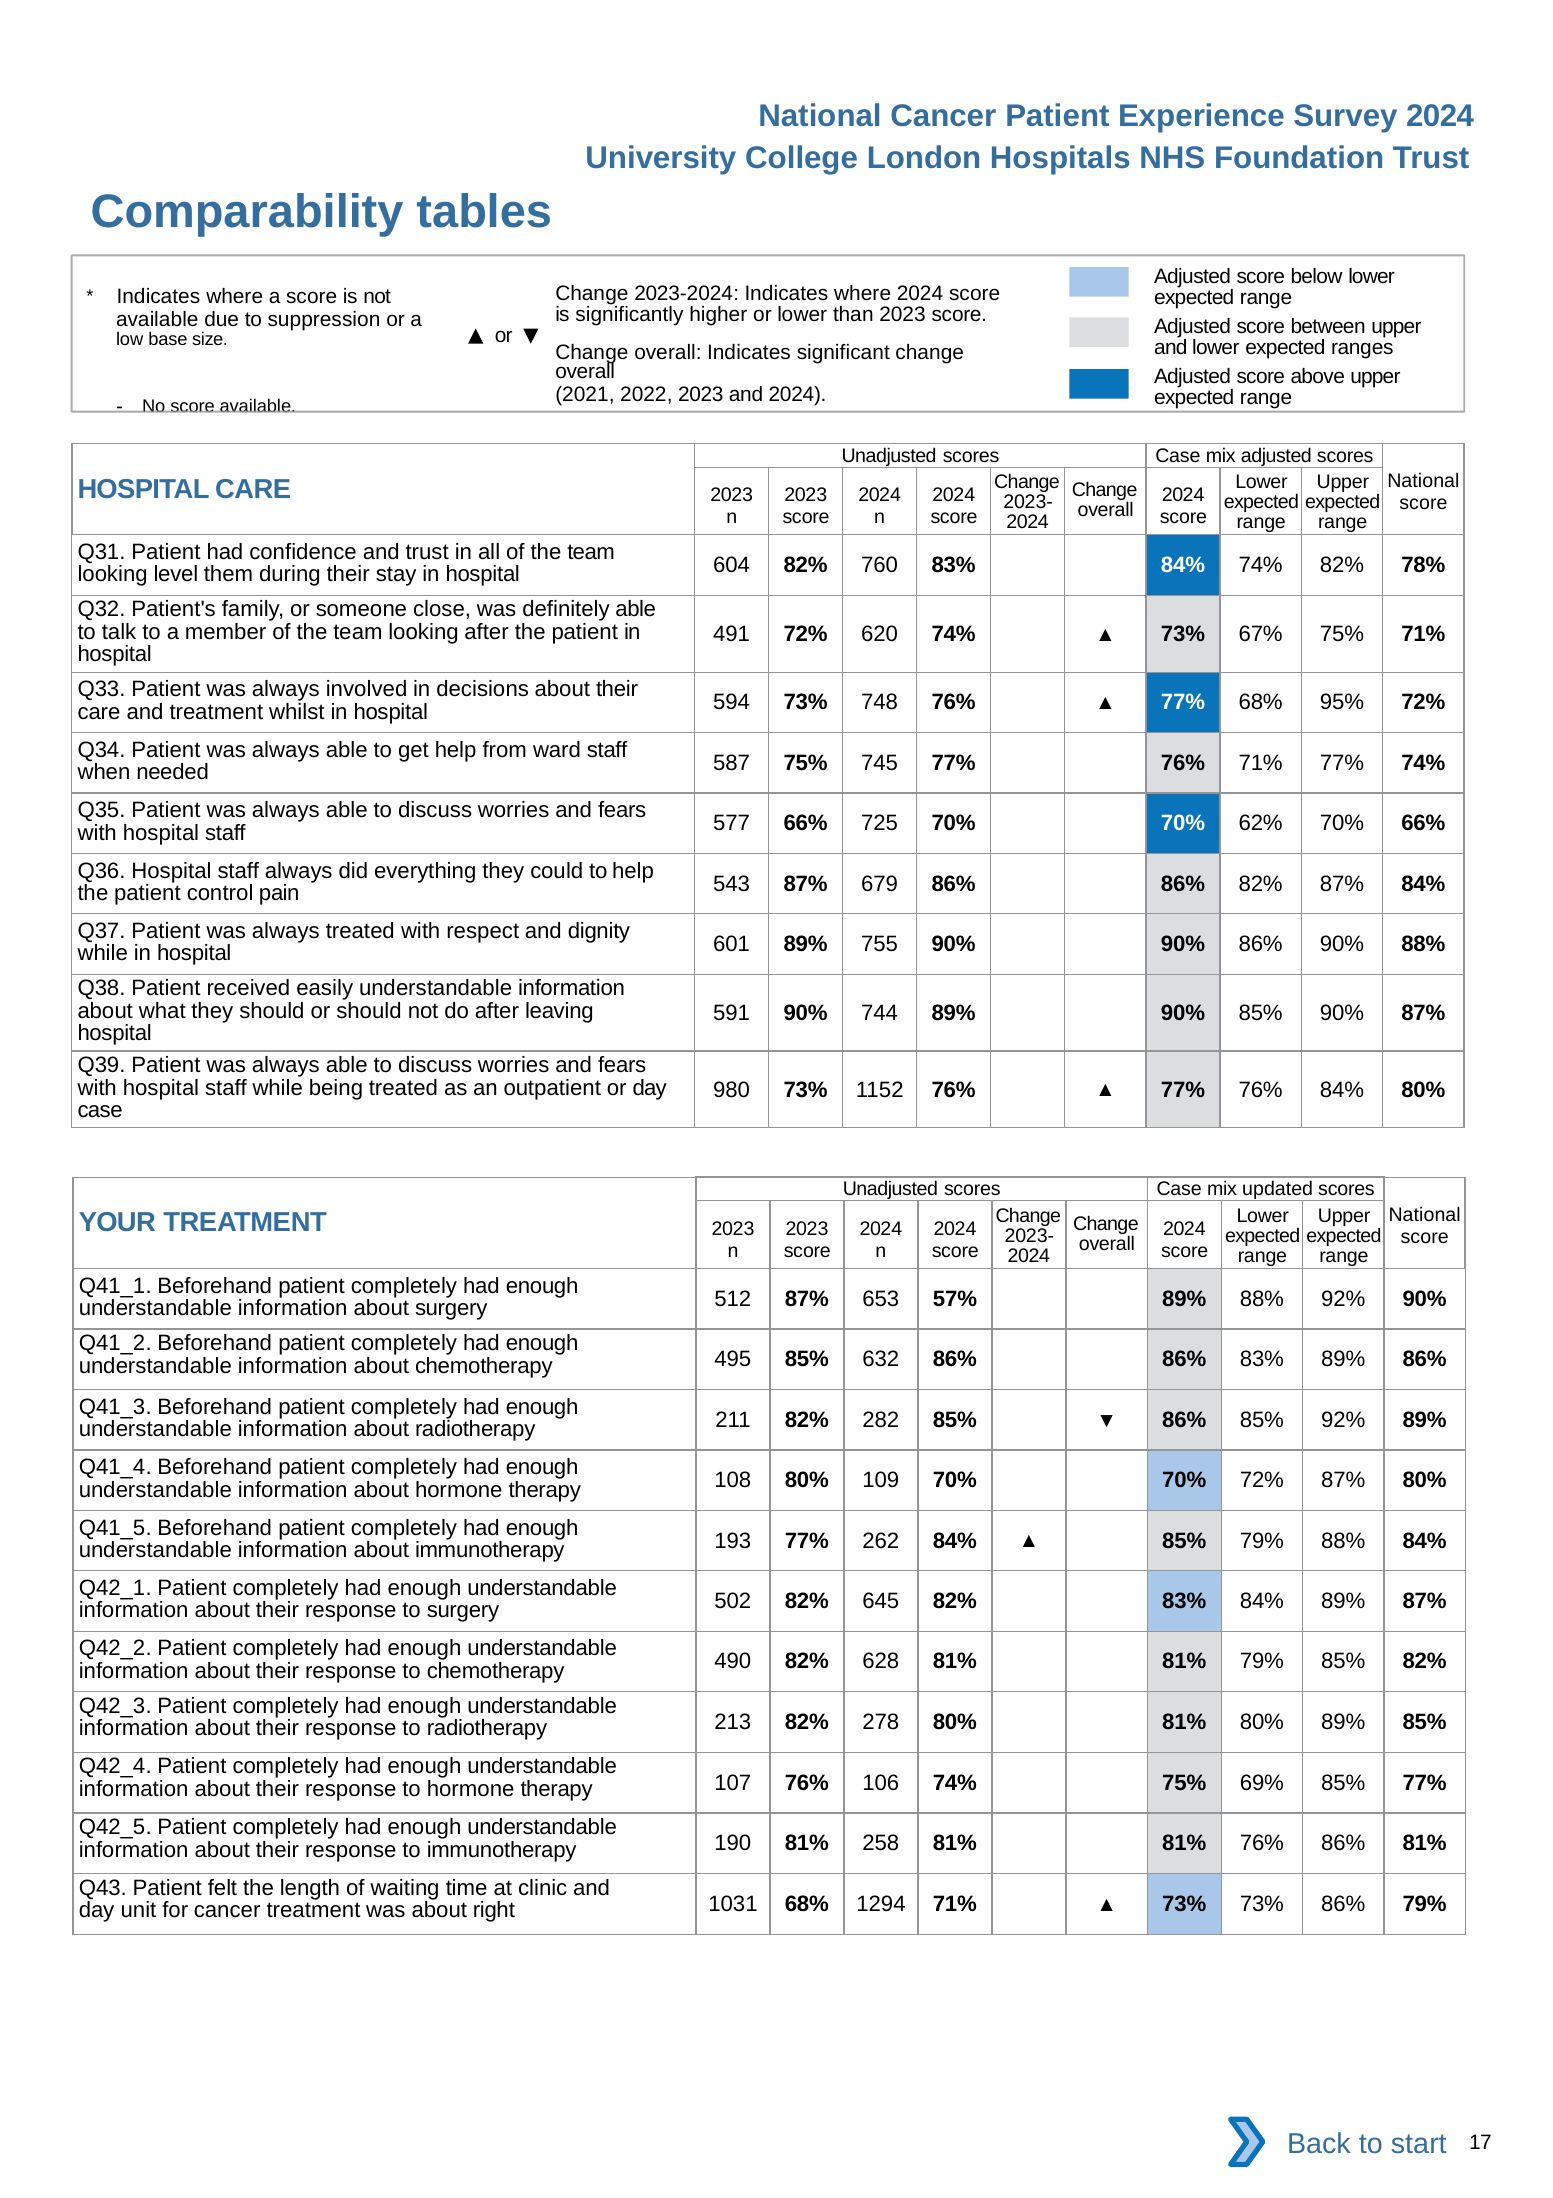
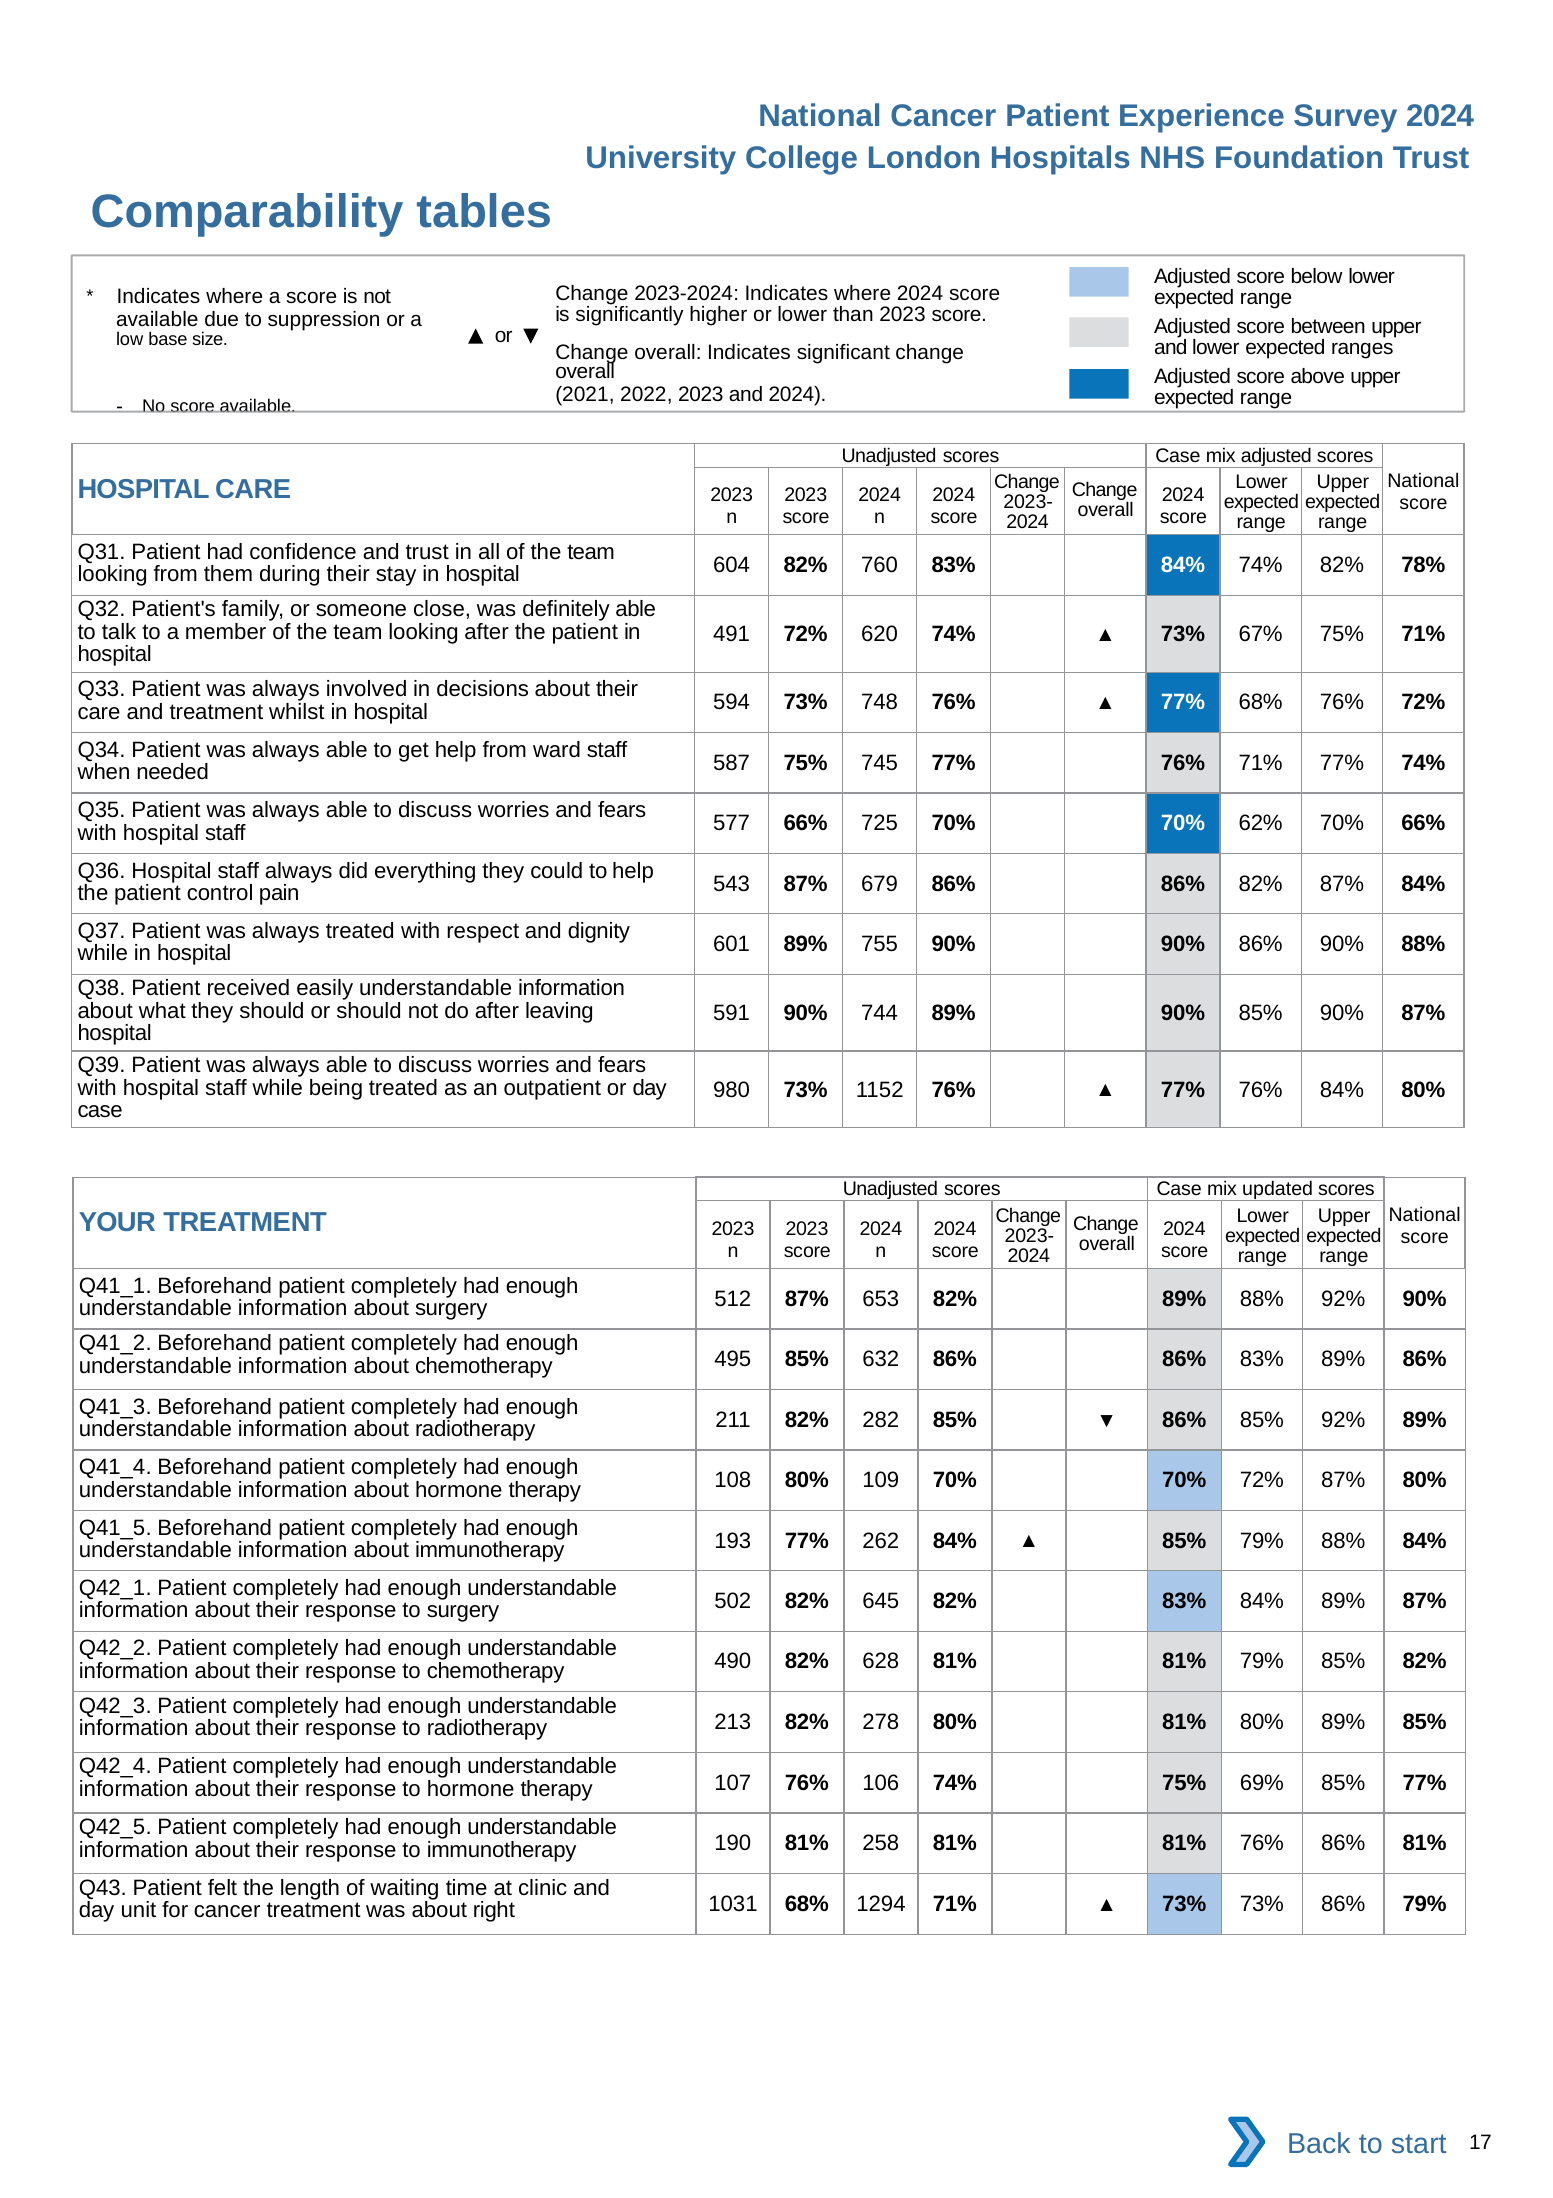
looking level: level -> from
68% 95%: 95% -> 76%
653 57%: 57% -> 82%
